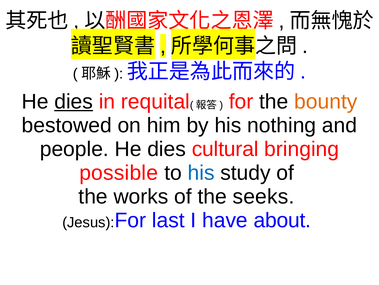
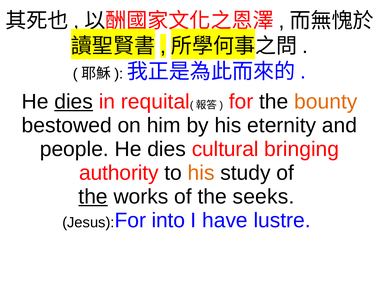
nothing: nothing -> eternity
possible: possible -> authority
his at (201, 172) colour: blue -> orange
the at (93, 196) underline: none -> present
last: last -> into
about: about -> lustre
